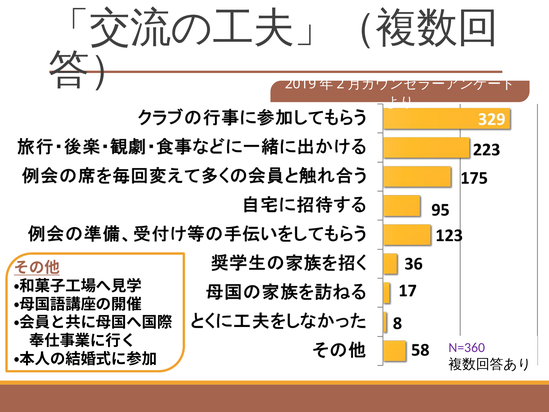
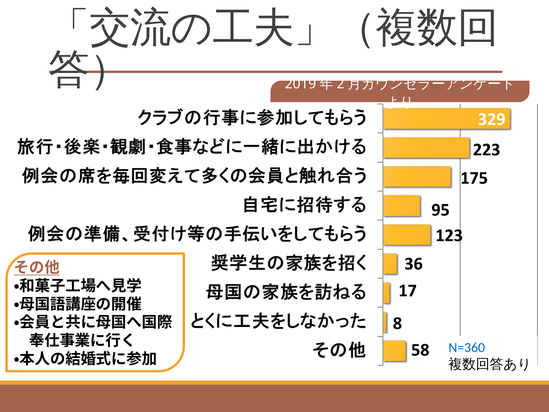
N=360 colour: purple -> blue
